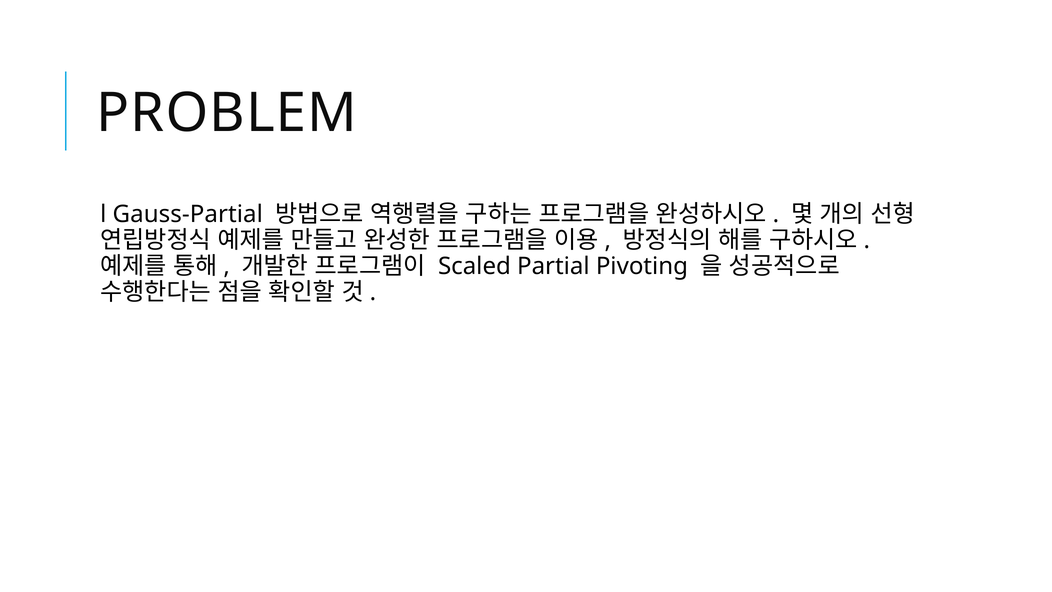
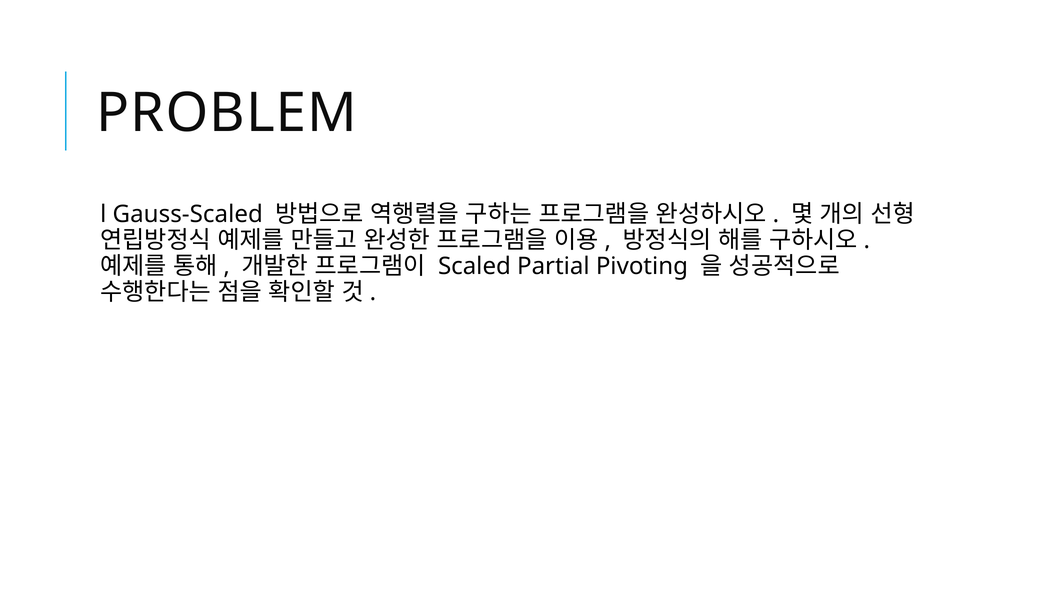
Gauss-Partial: Gauss-Partial -> Gauss-Scaled
